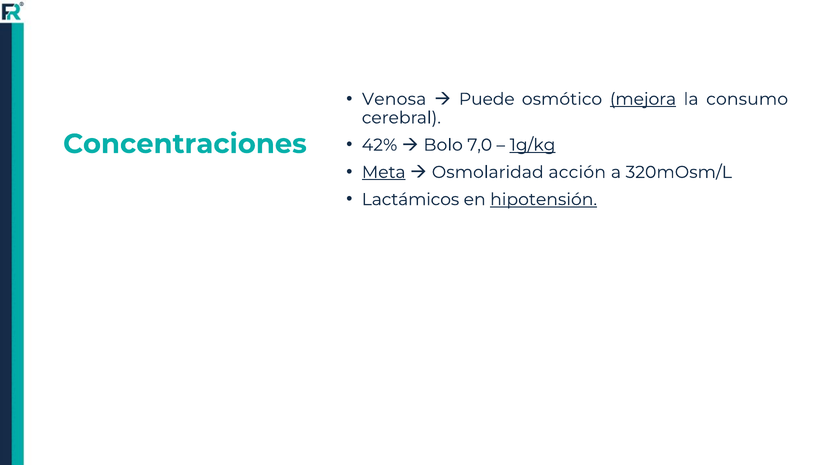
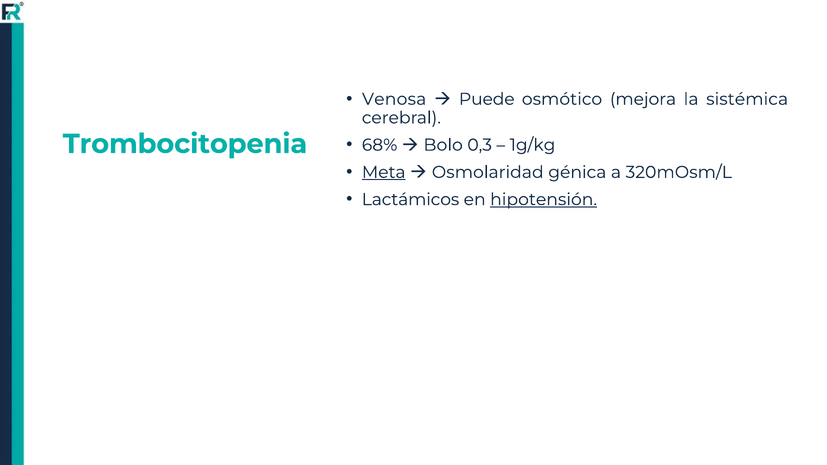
mejora underline: present -> none
consumo: consumo -> sistémica
42%: 42% -> 68%
7,0: 7,0 -> 0,3
1g/kg underline: present -> none
Concentraciones: Concentraciones -> Trombocitopenia
acción: acción -> génica
